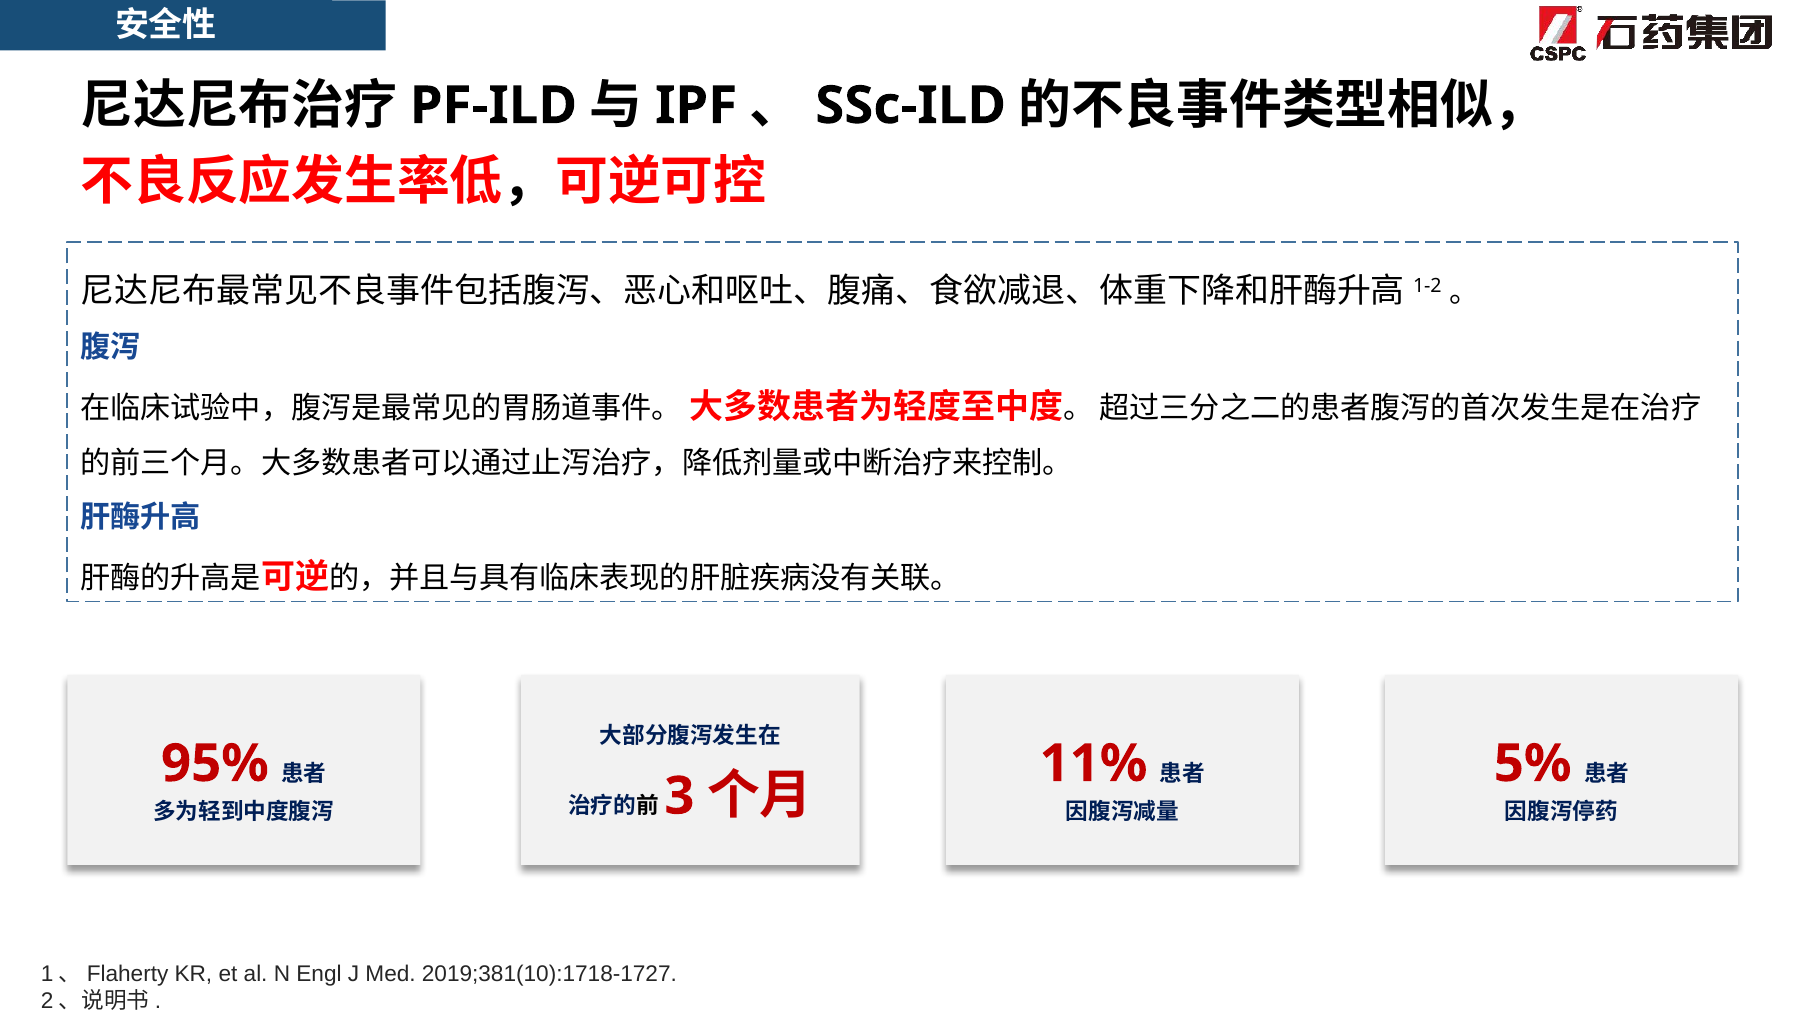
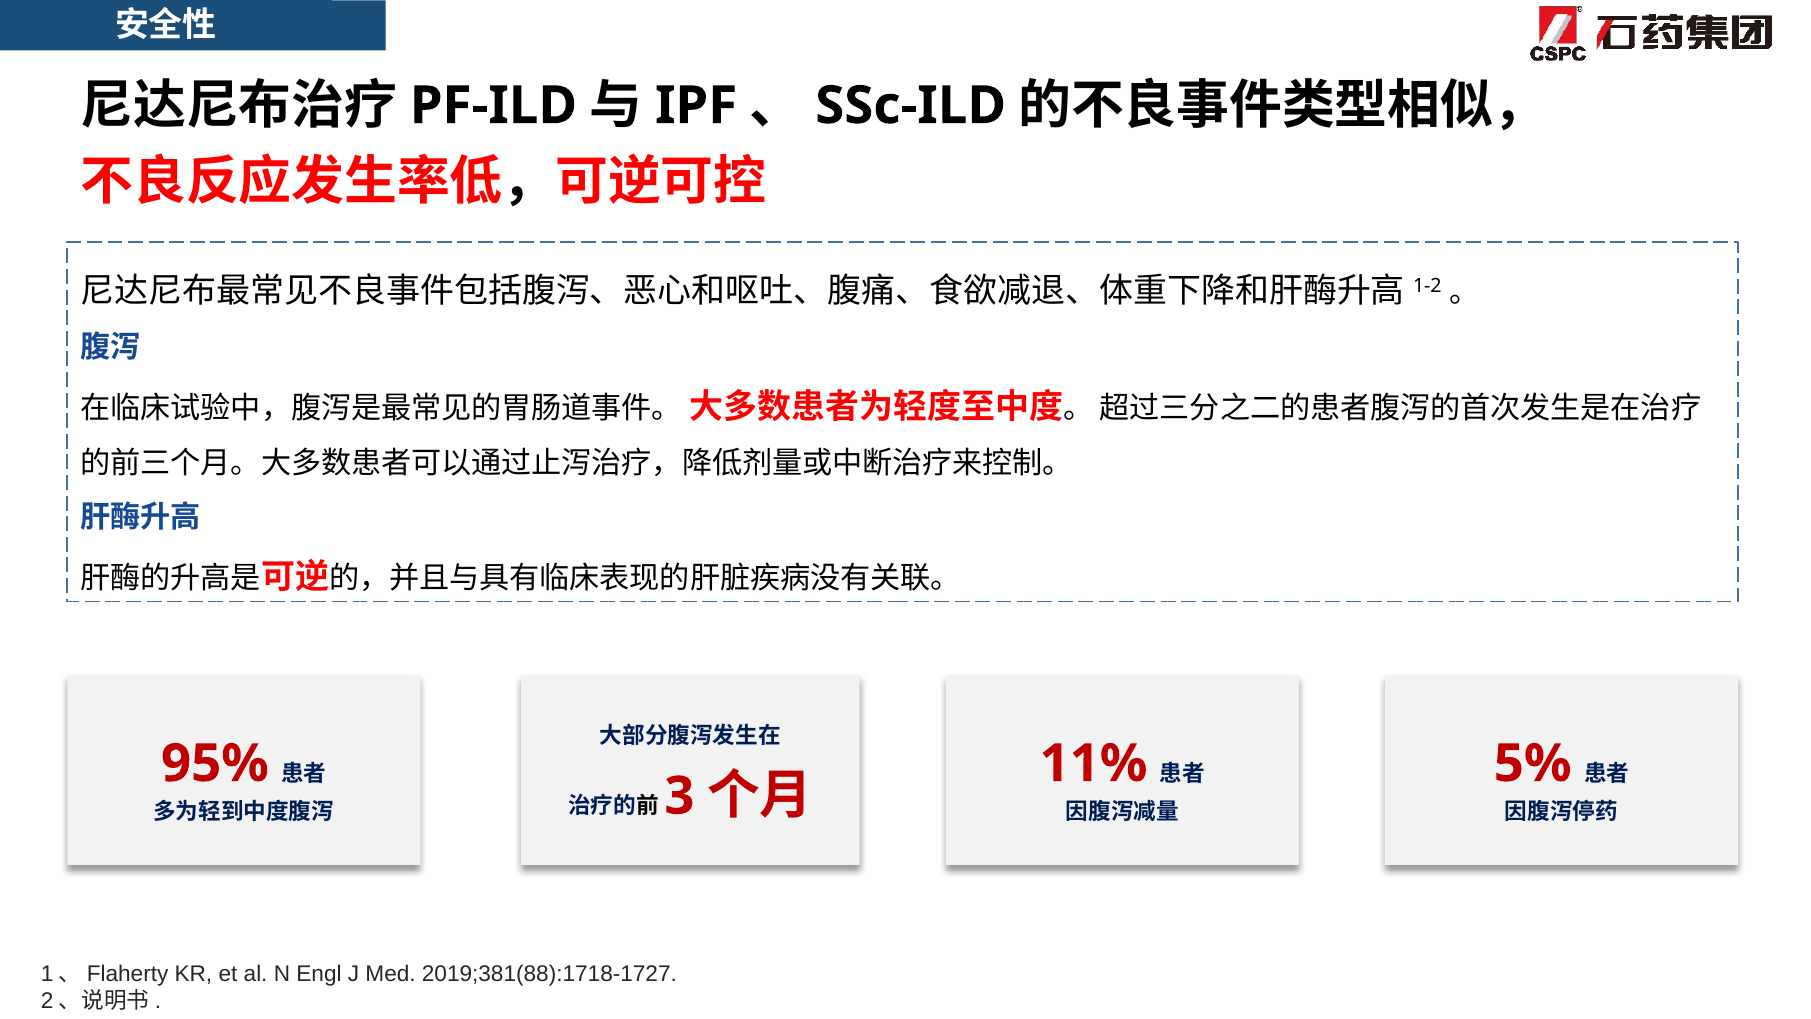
2019;381(10):1718-1727: 2019;381(10):1718-1727 -> 2019;381(88):1718-1727
